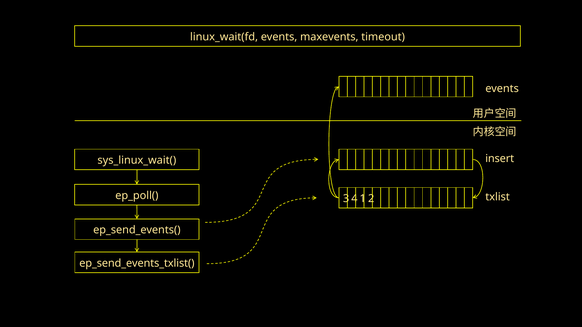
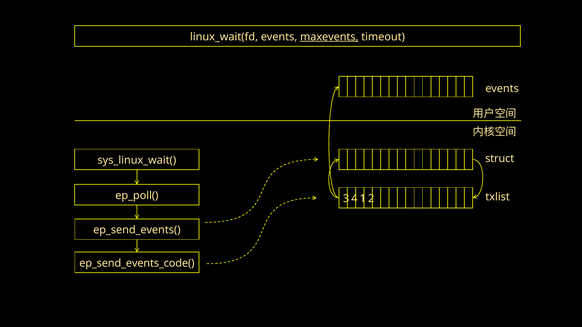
maxevents underline: none -> present
insert: insert -> struct
ep_send_events_txlist(: ep_send_events_txlist( -> ep_send_events_code(
